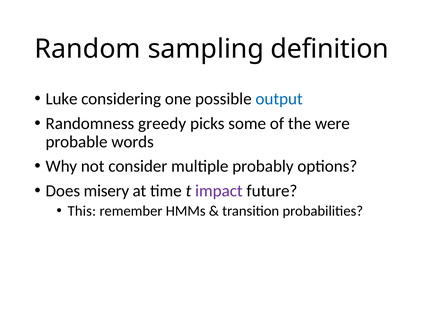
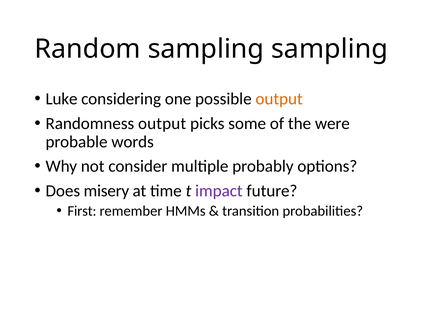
sampling definition: definition -> sampling
output at (279, 99) colour: blue -> orange
Randomness greedy: greedy -> output
This: This -> First
